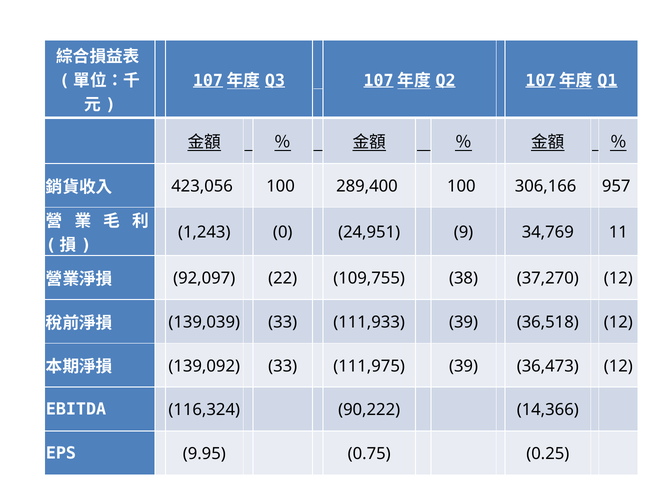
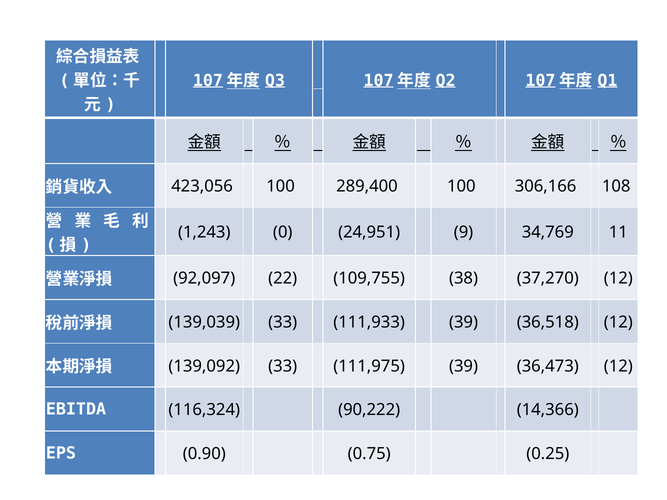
957: 957 -> 108
9.95: 9.95 -> 0.90
